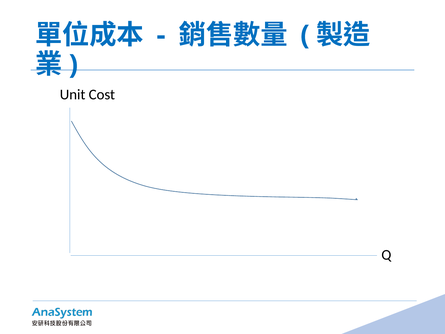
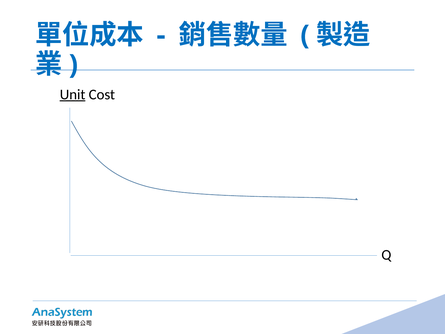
Unit underline: none -> present
